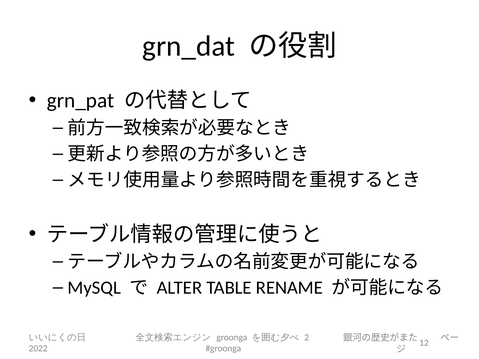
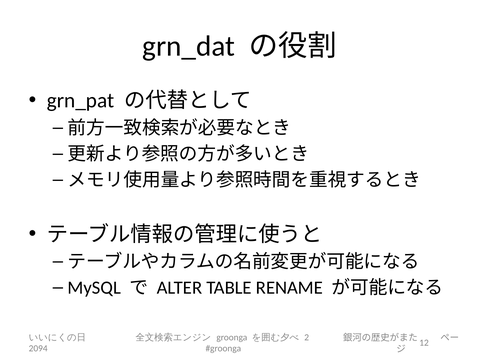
2022: 2022 -> 2094
